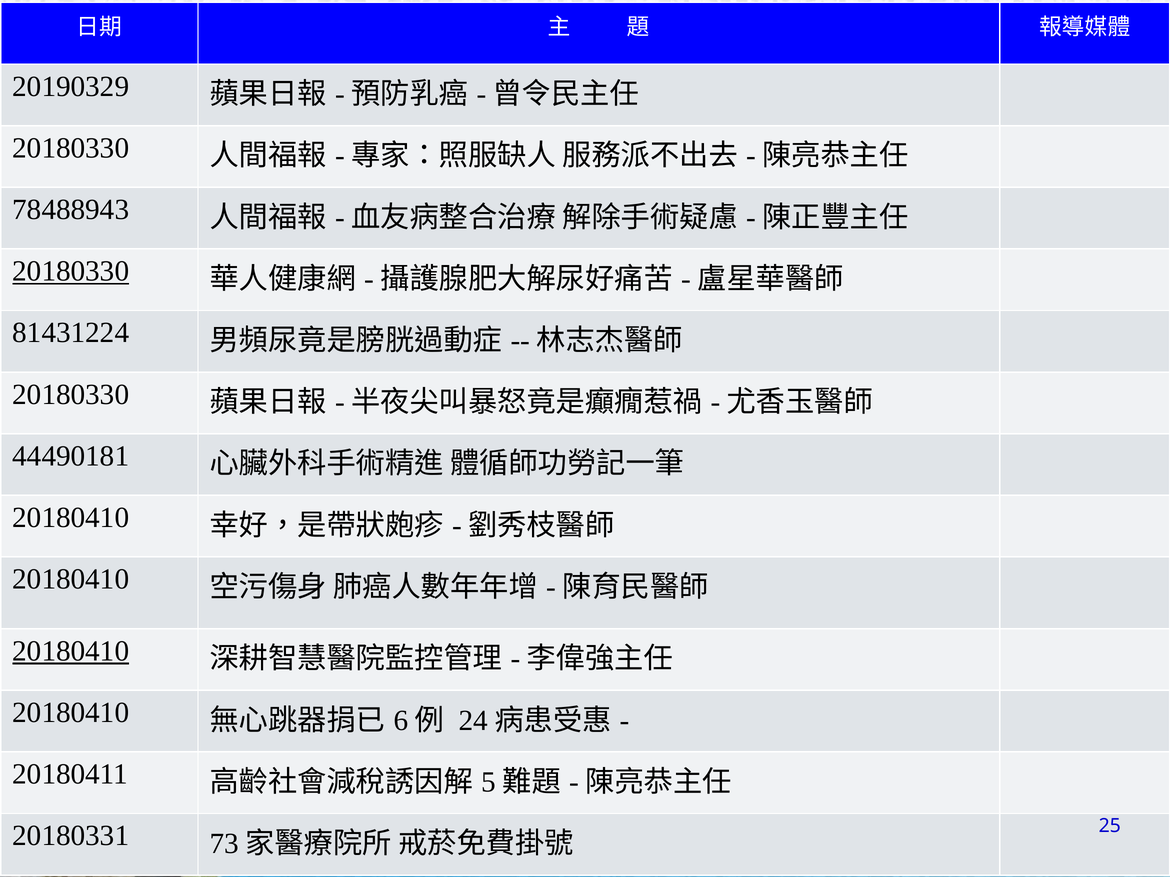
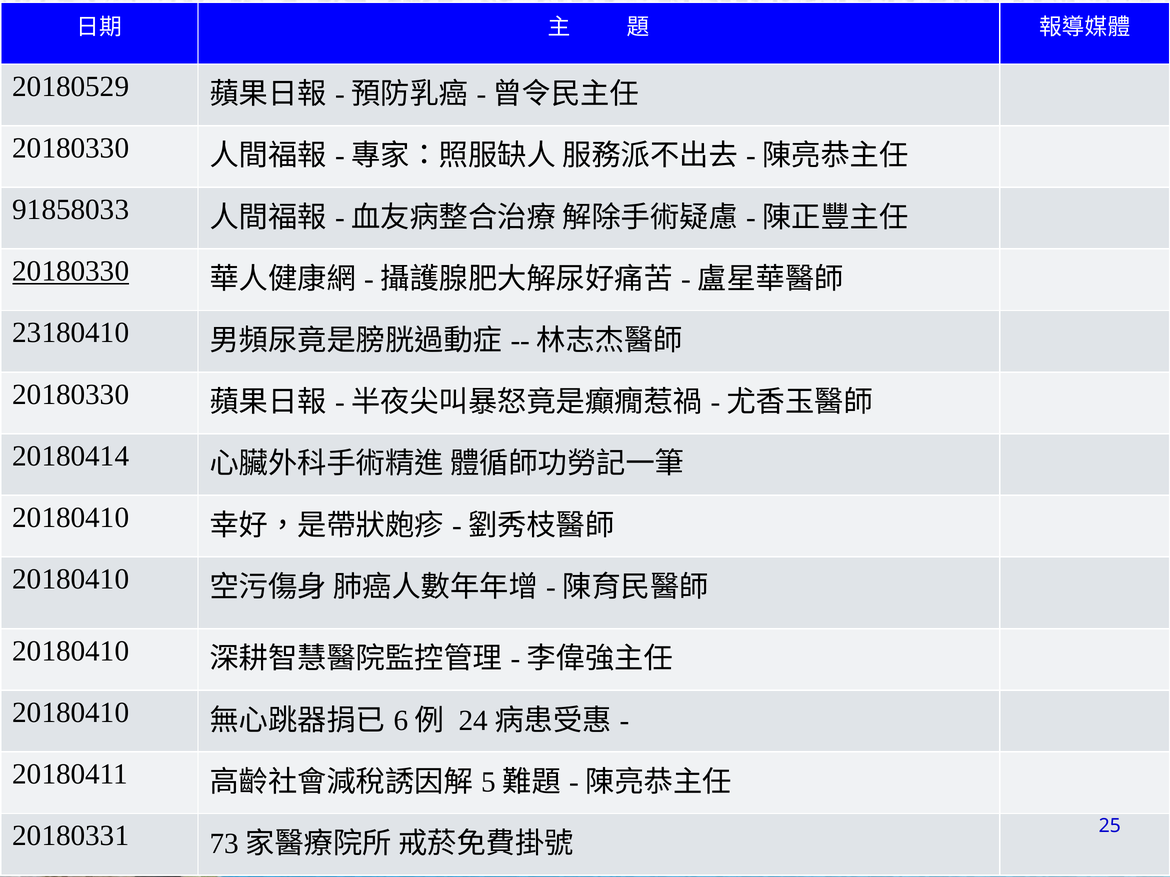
20190329: 20190329 -> 20180529
78488943: 78488943 -> 91858033
81431224: 81431224 -> 23180410
44490181: 44490181 -> 20180414
20180410 at (71, 651) underline: present -> none
